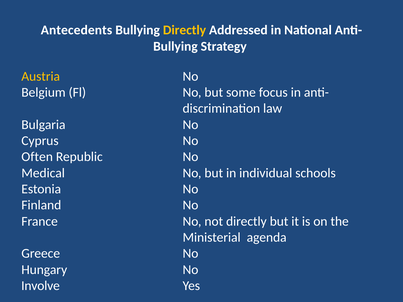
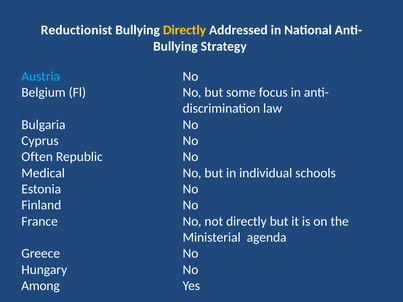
Antecedents: Antecedents -> Reductionist
Austria colour: yellow -> light blue
Involve: Involve -> Among
